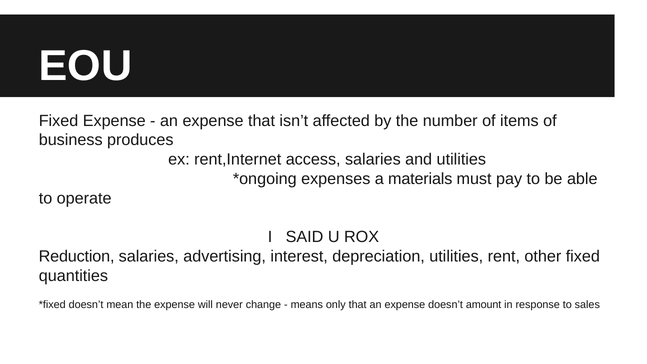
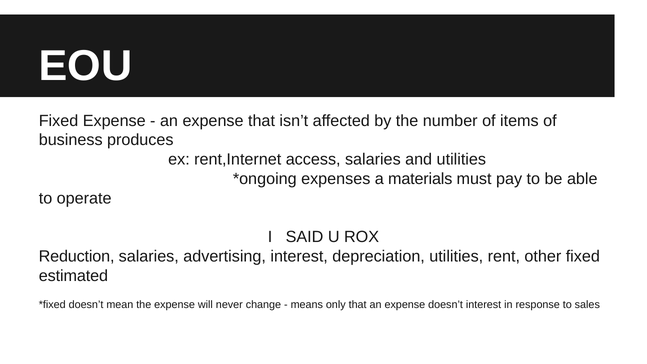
quantities: quantities -> estimated
doesn’t amount: amount -> interest
